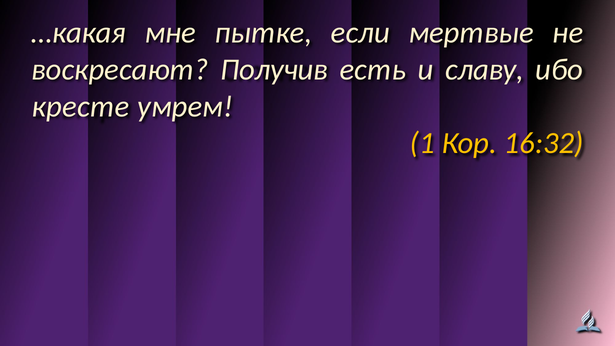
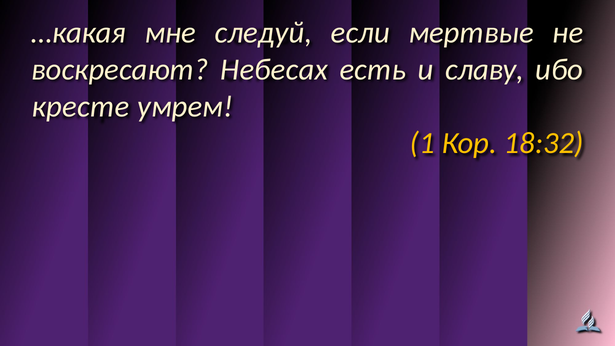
пытке: пытке -> следуй
Получив: Получив -> Небесах
16:32: 16:32 -> 18:32
